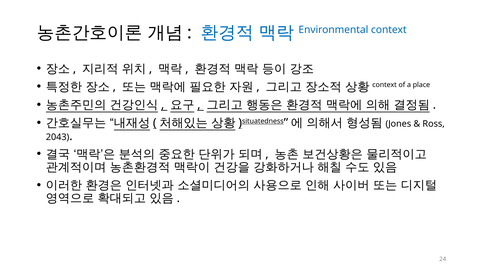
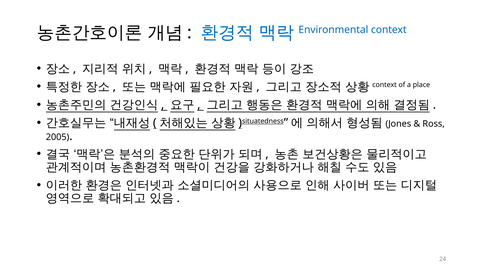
2043: 2043 -> 2005
